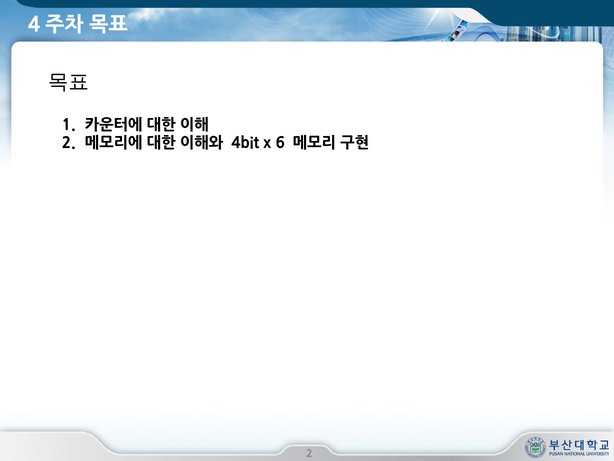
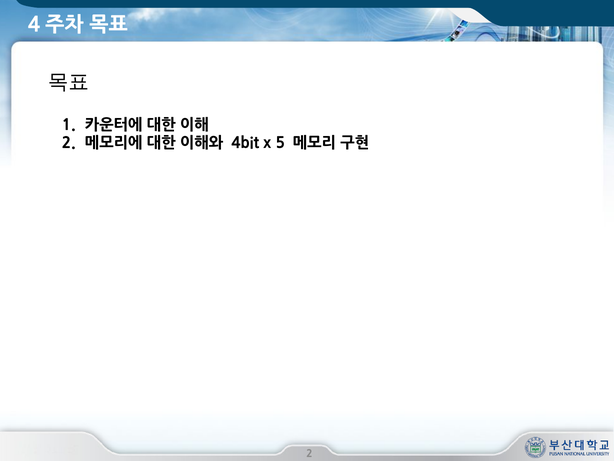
6: 6 -> 5
